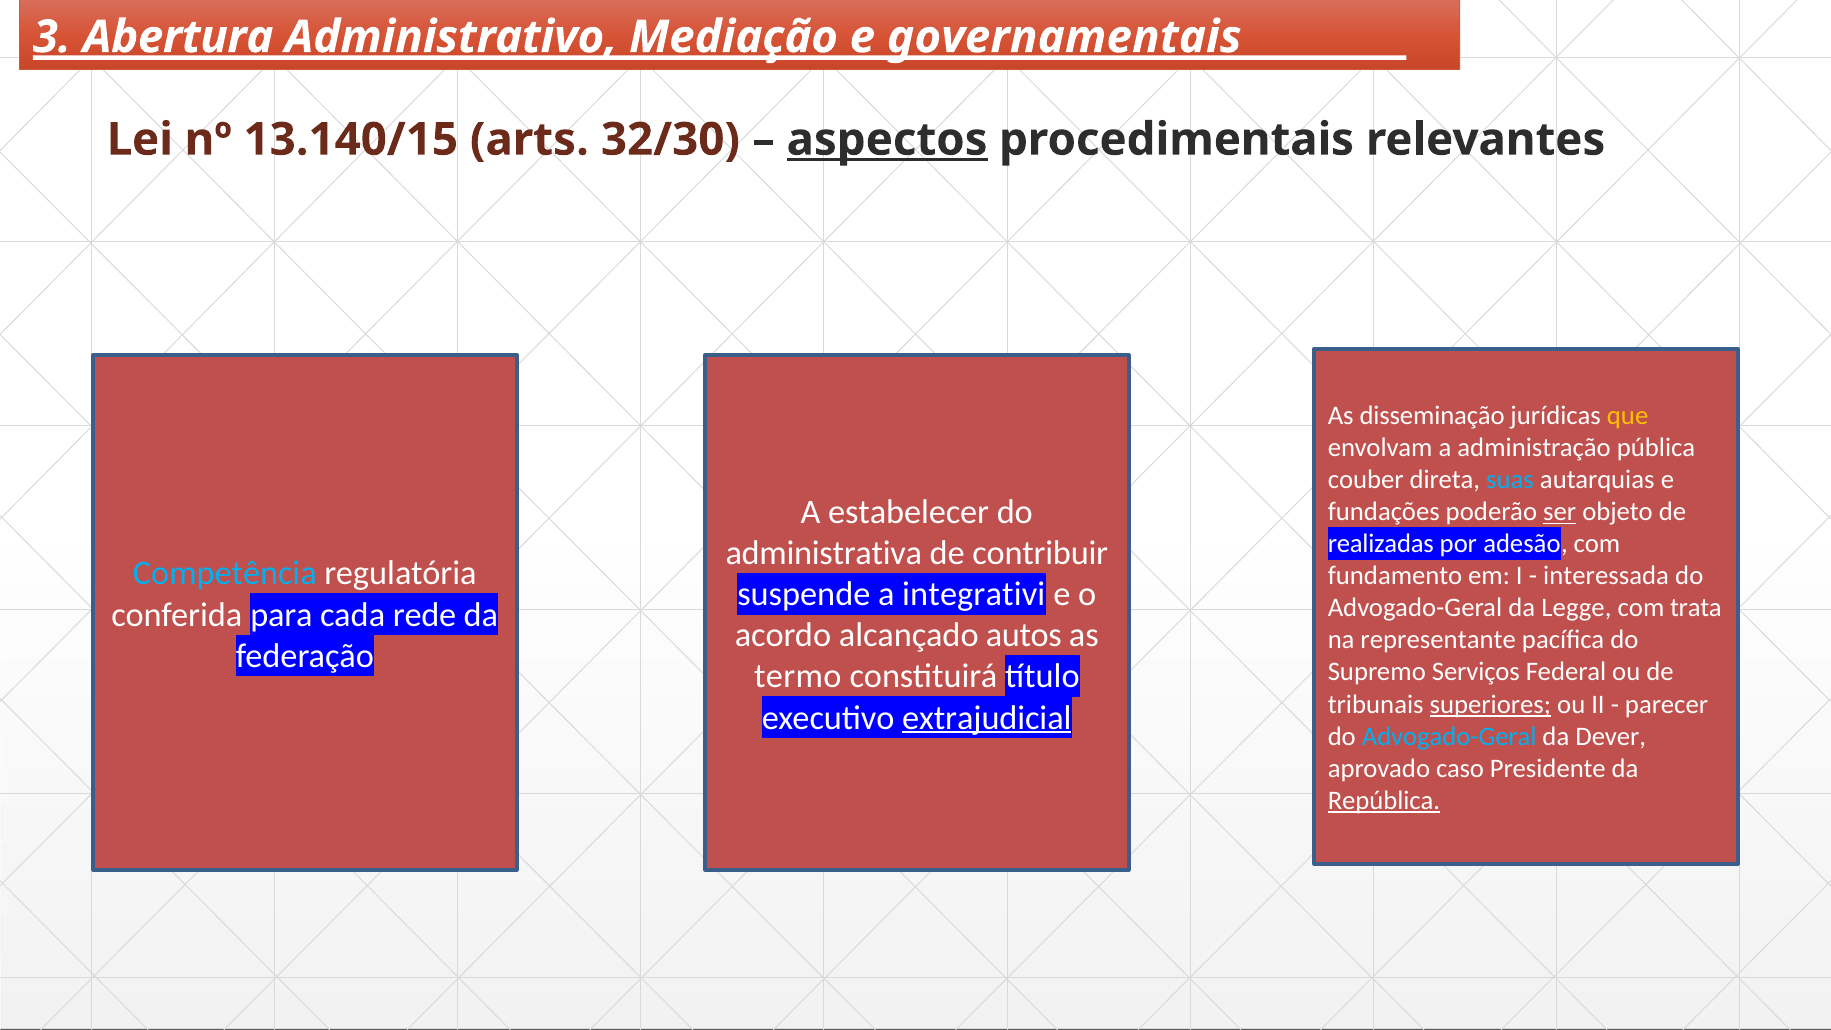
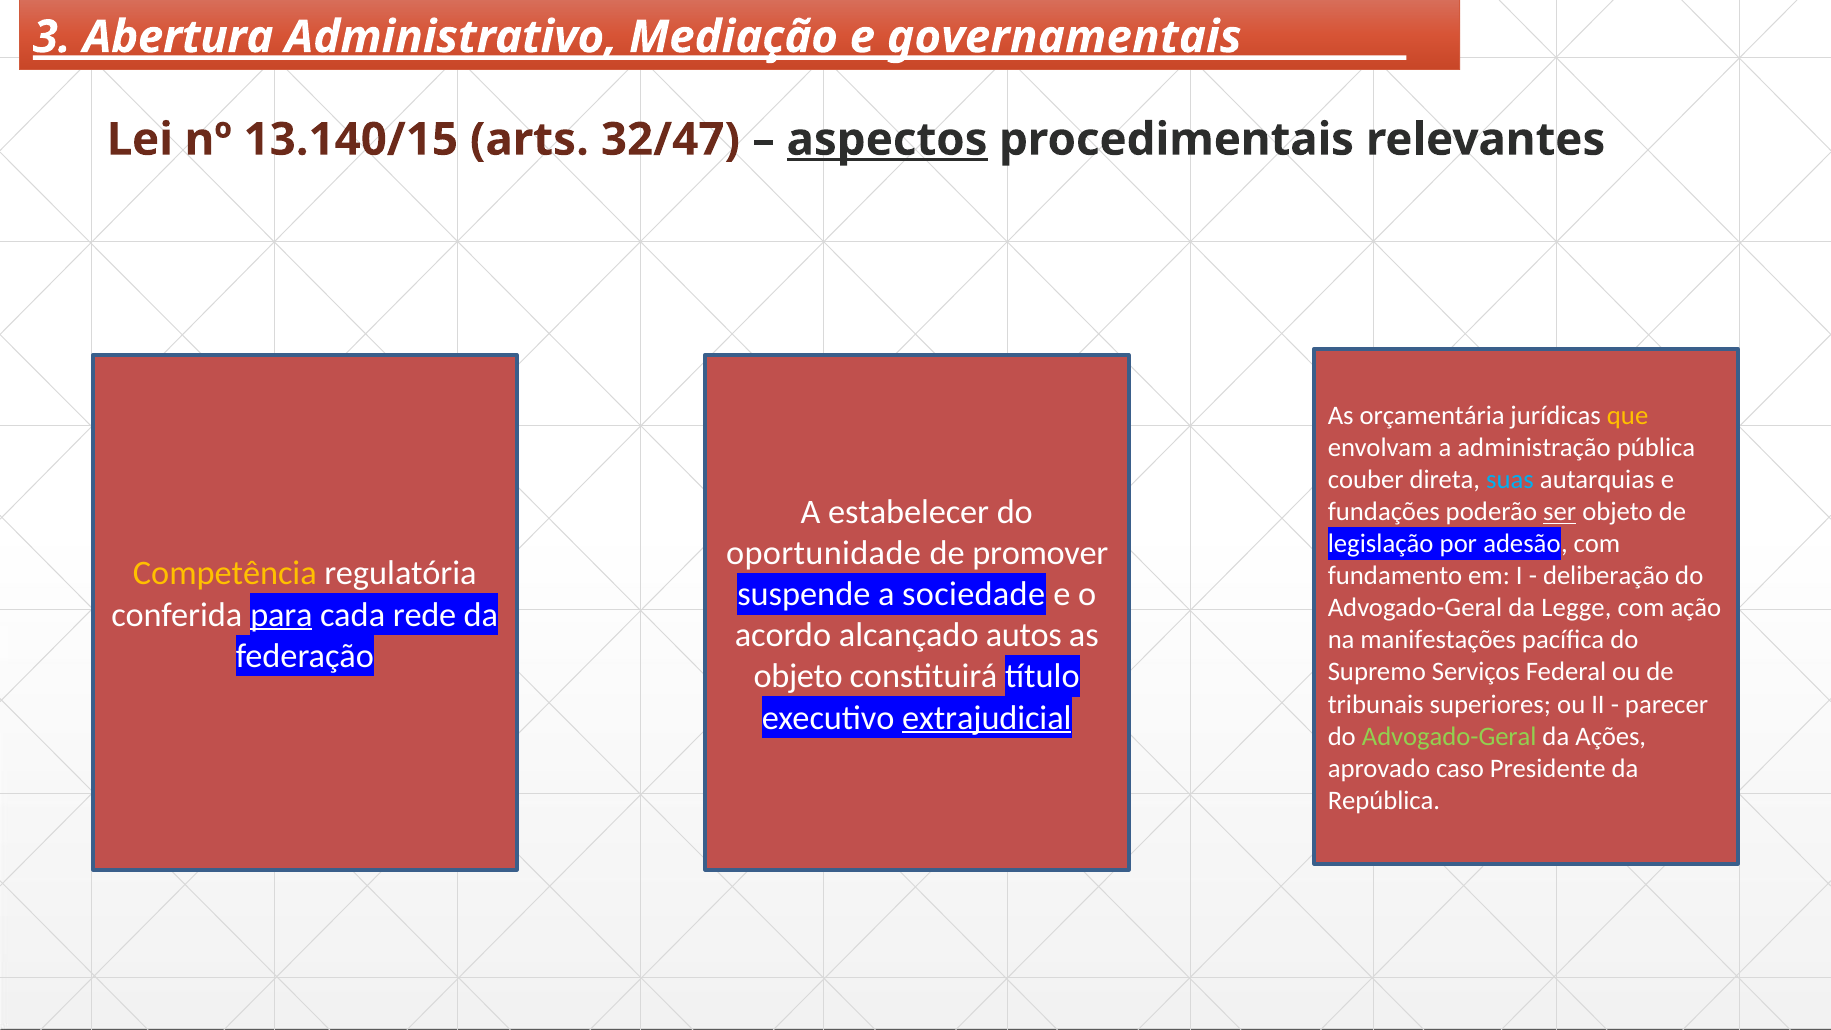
32/30: 32/30 -> 32/47
disseminação: disseminação -> orçamentária
realizadas: realizadas -> legislação
administrativa: administrativa -> oportunidade
contribuir: contribuir -> promover
Competência colour: light blue -> yellow
interessada: interessada -> deliberação
integrativi: integrativi -> sociedade
trata: trata -> ação
para underline: none -> present
representante: representante -> manifestações
termo at (798, 676): termo -> objeto
superiores underline: present -> none
Advogado-Geral at (1449, 736) colour: light blue -> light green
Dever: Dever -> Ações
República underline: present -> none
